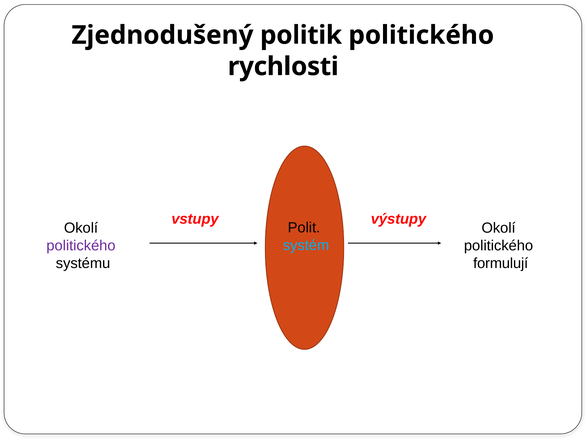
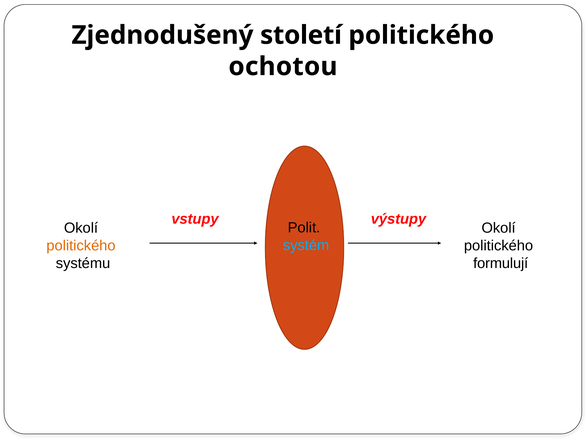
politik: politik -> století
rychlosti: rychlosti -> ochotou
politického at (81, 245) colour: purple -> orange
